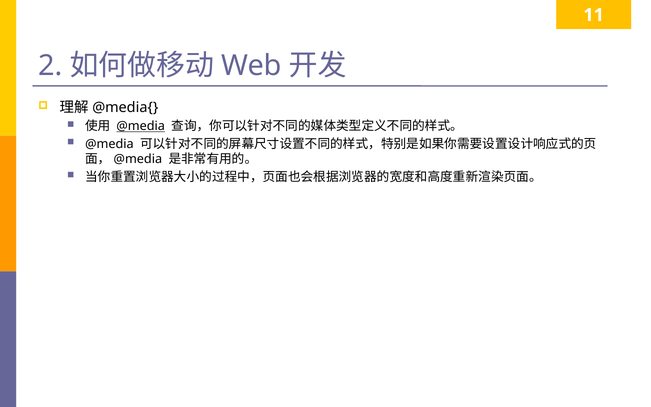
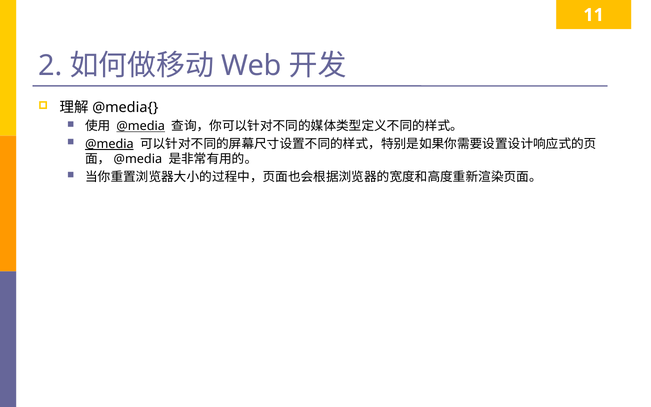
@media at (109, 144) underline: none -> present
